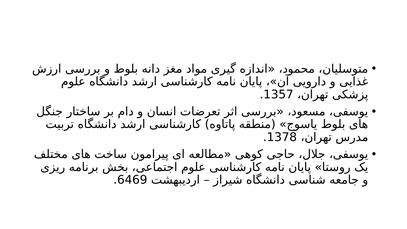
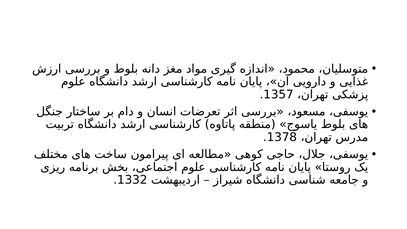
6469: 6469 -> 1332
